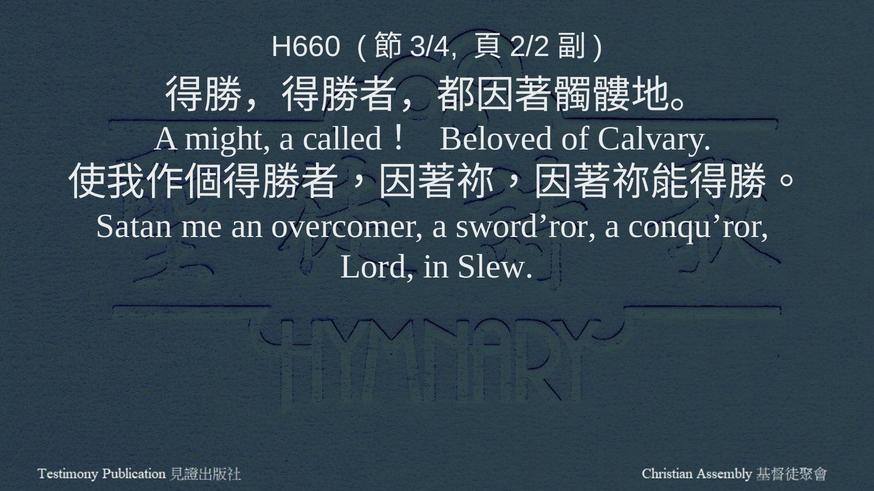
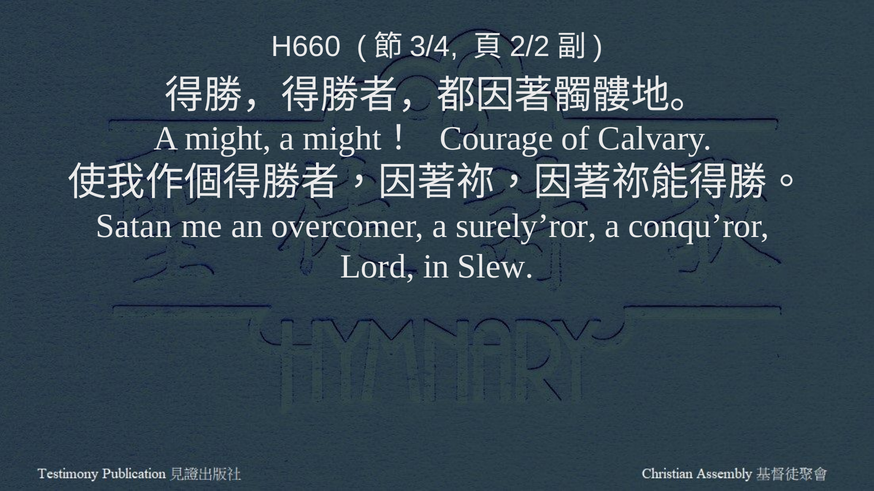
called at (342, 139): called -> might
Beloved: Beloved -> Courage
sword’ror: sword’ror -> surely’ror
